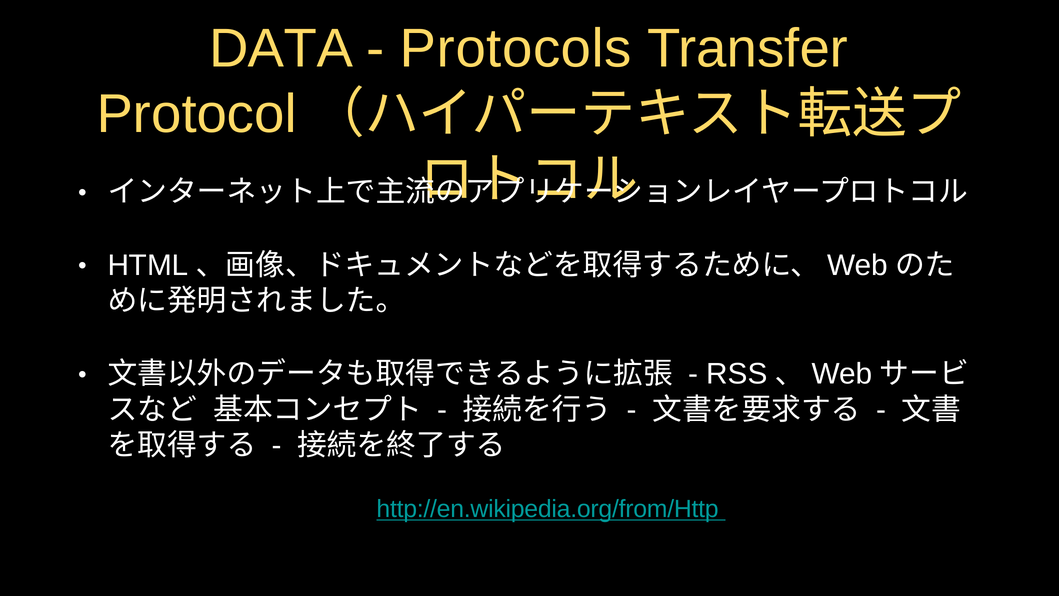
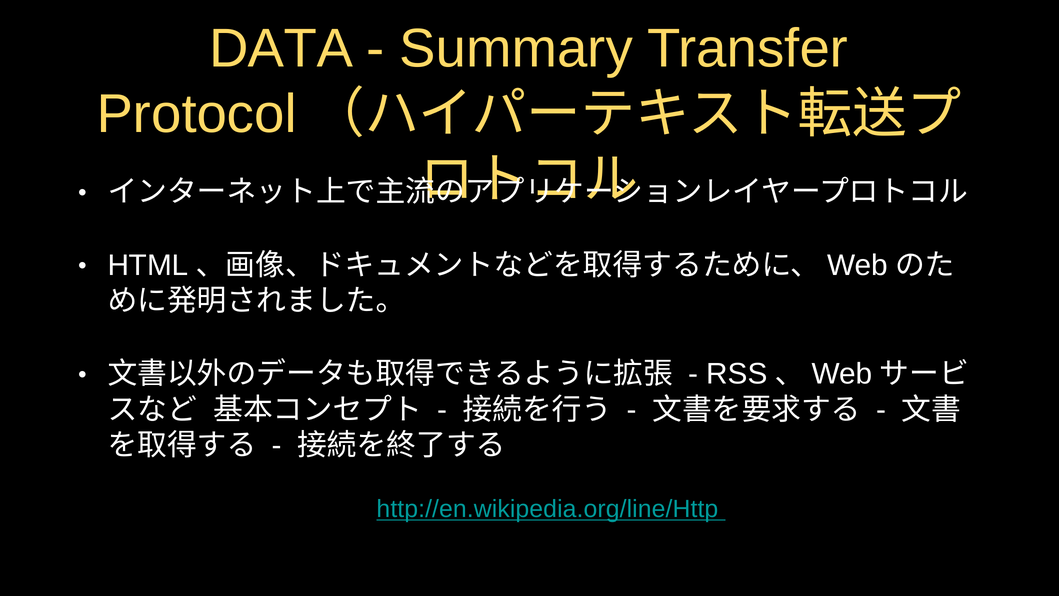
Protocols: Protocols -> Summary
http://en.wikipedia.org/from/Http: http://en.wikipedia.org/from/Http -> http://en.wikipedia.org/line/Http
